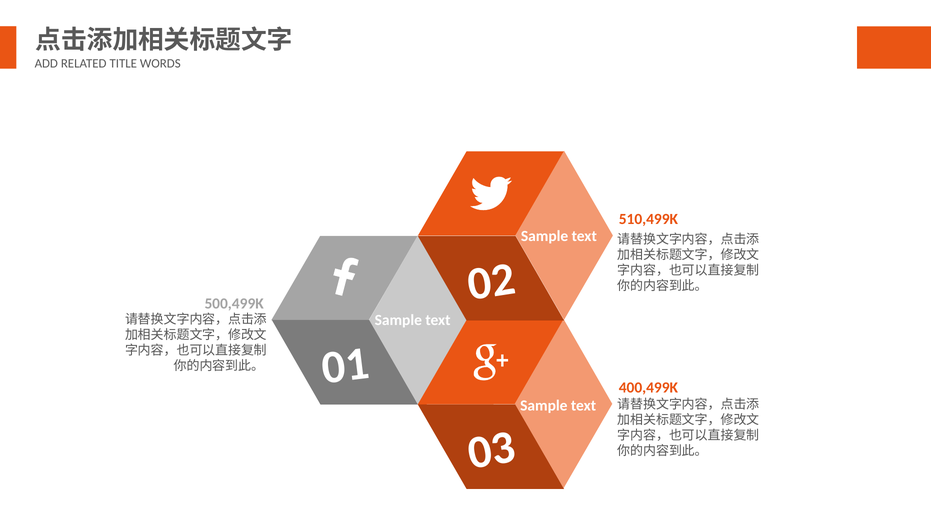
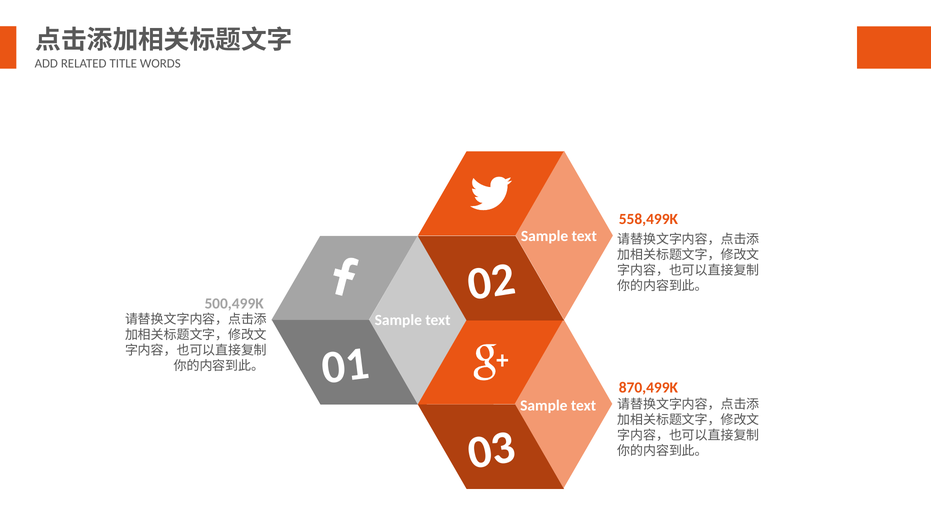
510,499K: 510,499K -> 558,499K
400,499K: 400,499K -> 870,499K
